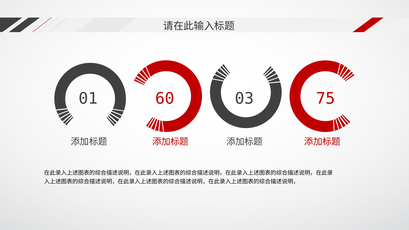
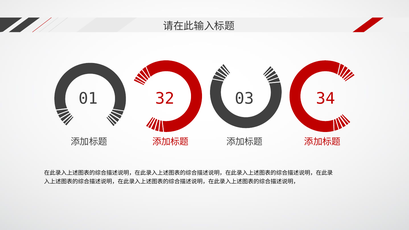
60: 60 -> 32
75: 75 -> 34
